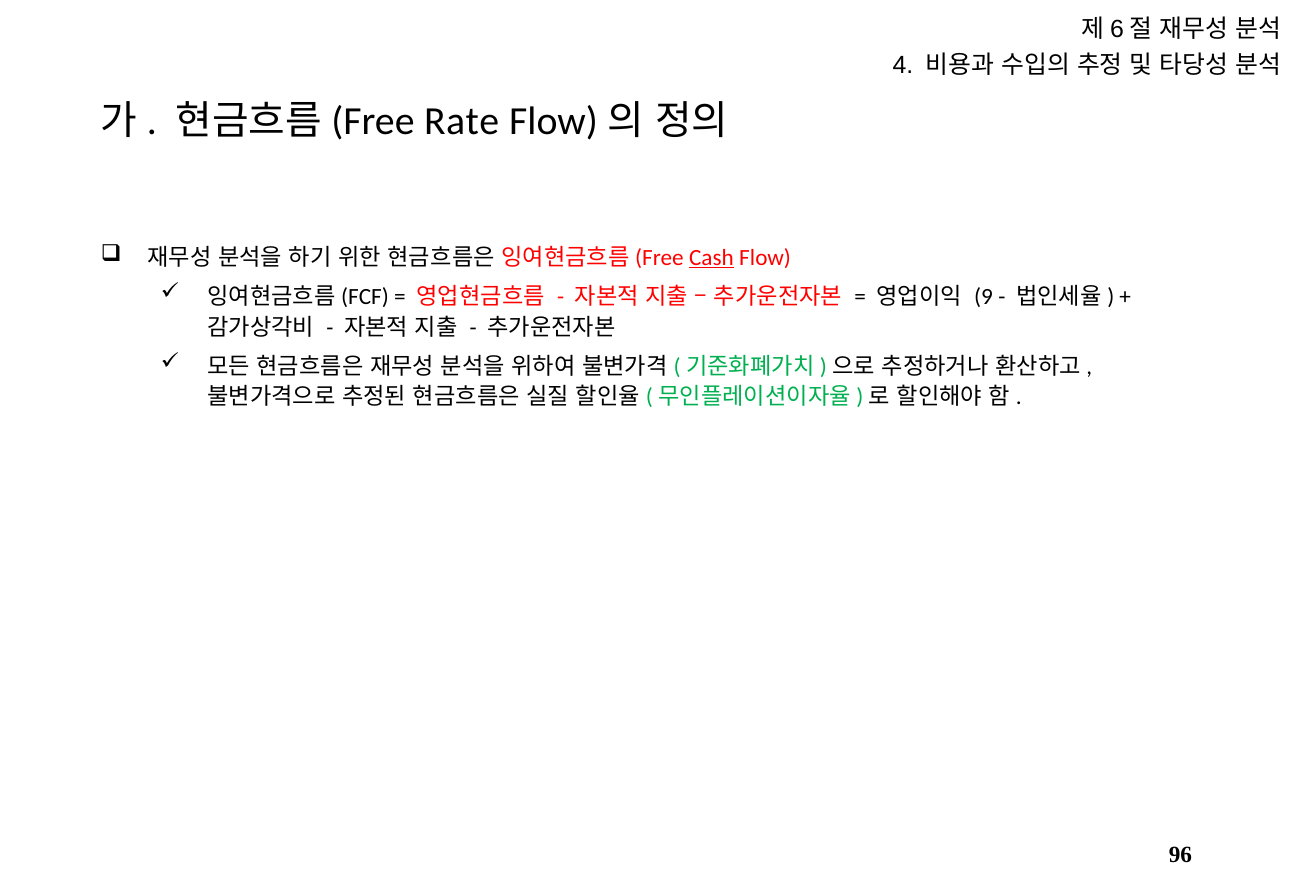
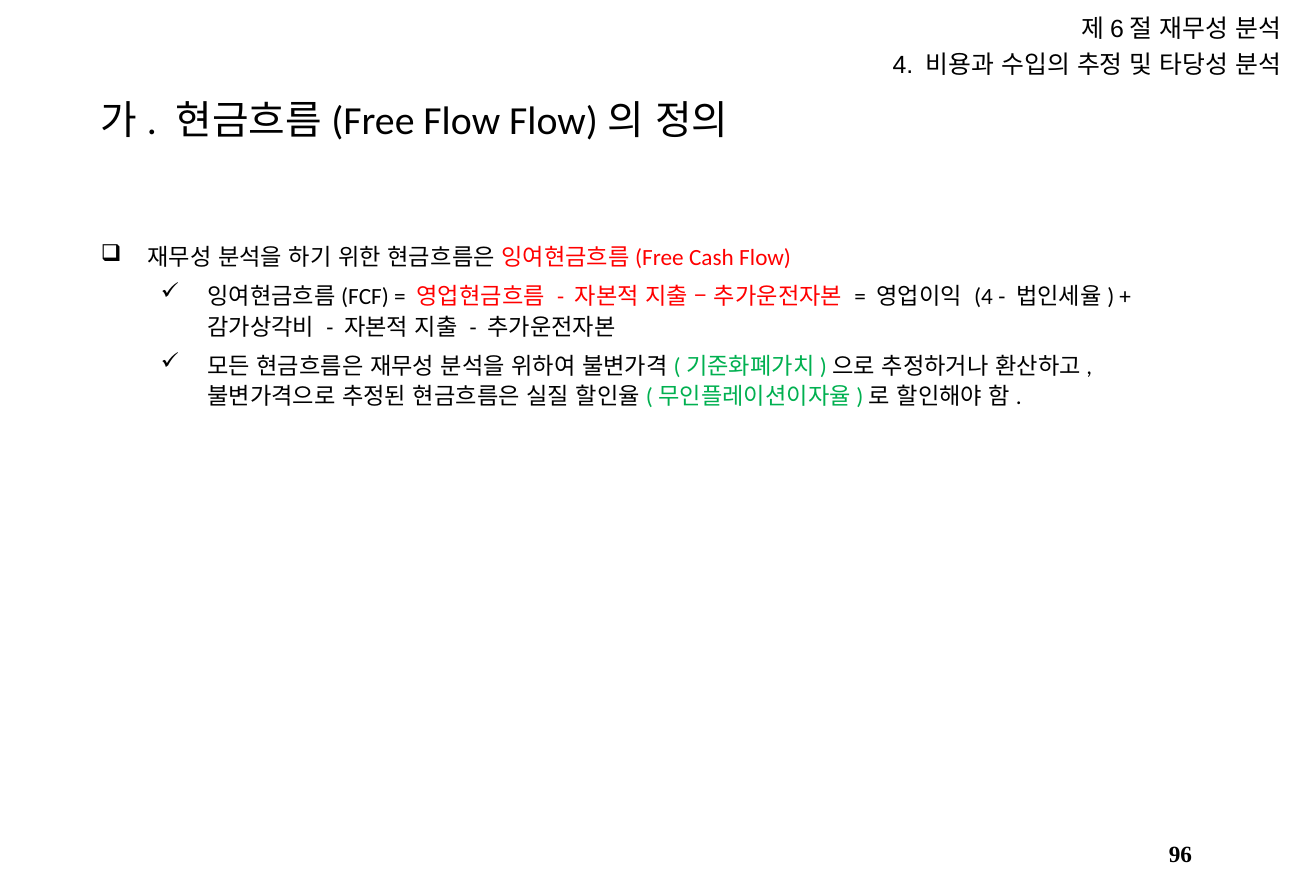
Rate at (462, 122): Rate -> Flow
Cash underline: present -> none
9 at (984, 297): 9 -> 4
